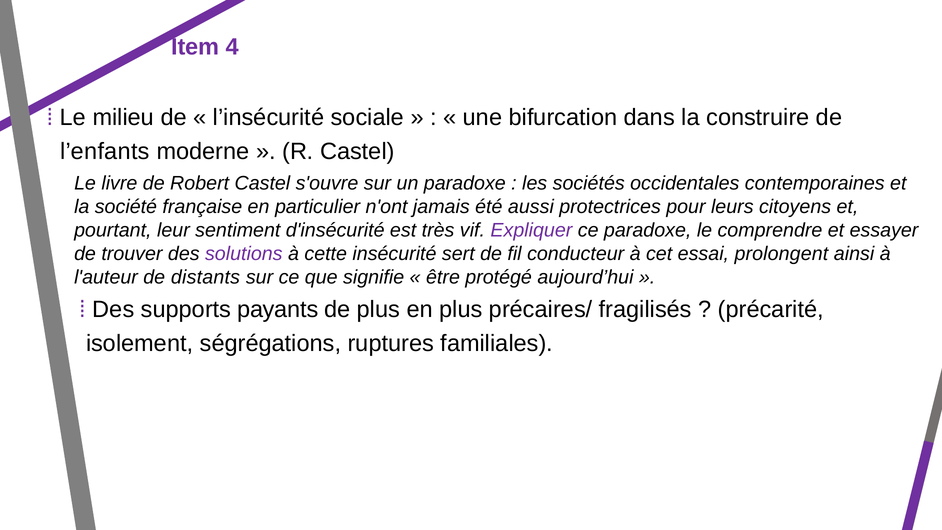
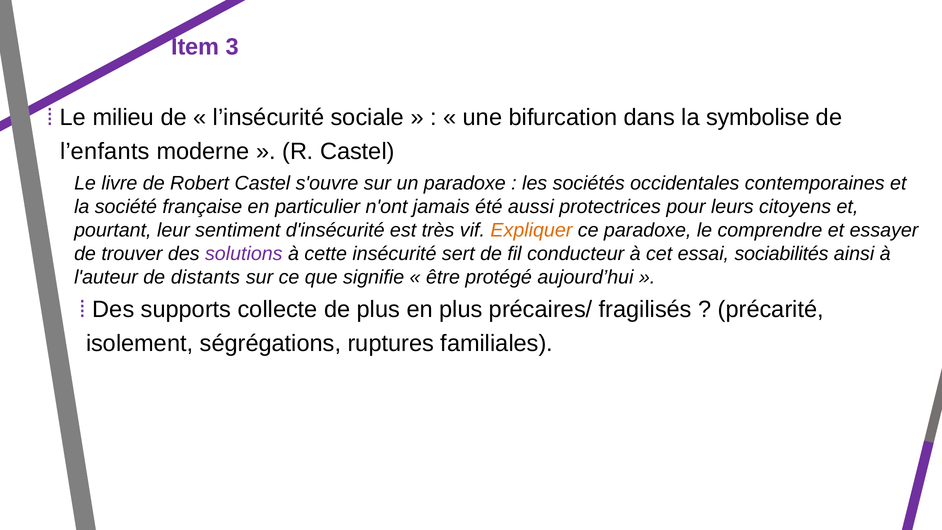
4: 4 -> 3
construire: construire -> symbolise
Expliquer colour: purple -> orange
prolongent: prolongent -> sociabilités
payants: payants -> collecte
